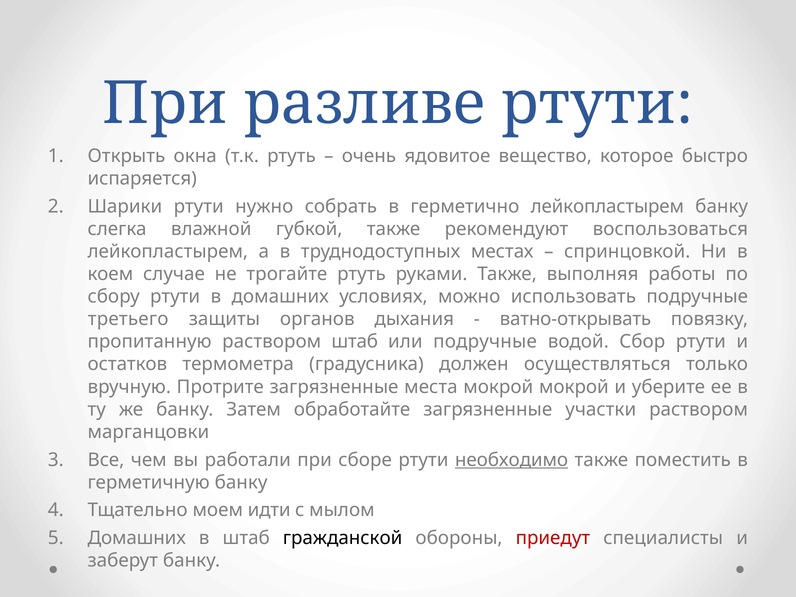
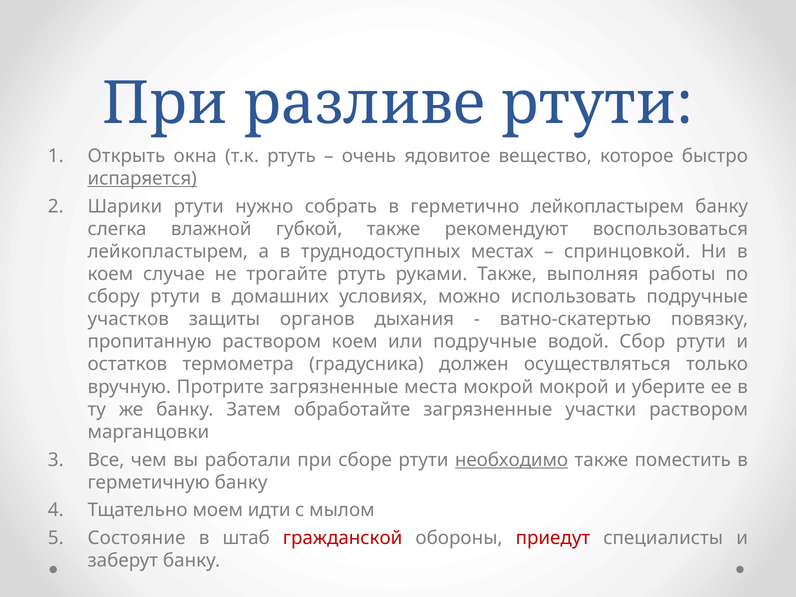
испаряется underline: none -> present
третьего: третьего -> участков
ватно-открывать: ватно-открывать -> ватно-скатертью
раствором штаб: штаб -> коем
Домашних at (137, 538): Домашних -> Состояние
гражданской colour: black -> red
